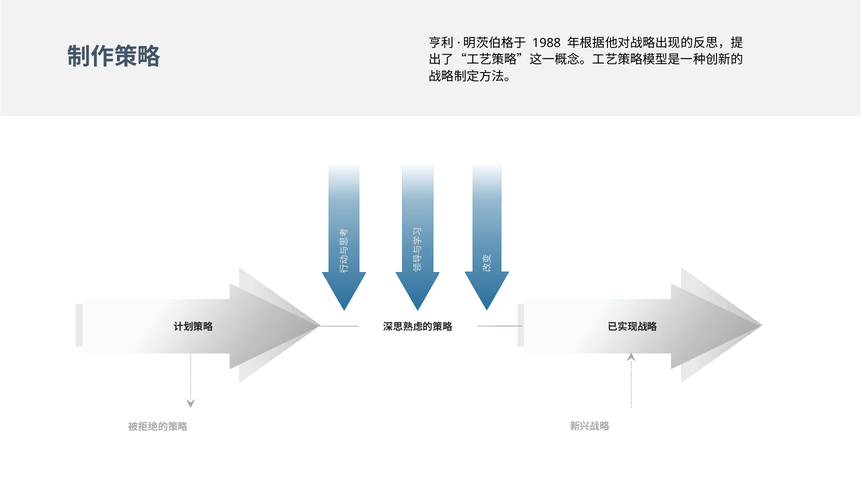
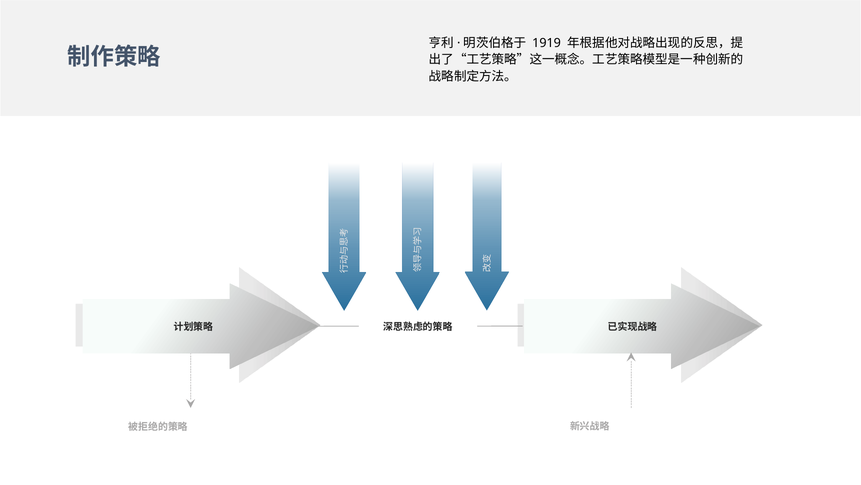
1988: 1988 -> 1919
